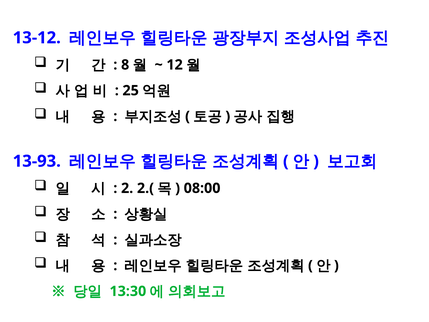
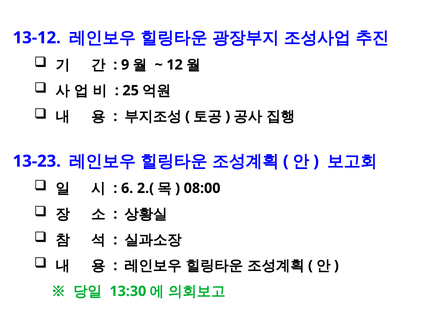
8: 8 -> 9
13-93: 13-93 -> 13-23
2: 2 -> 6
